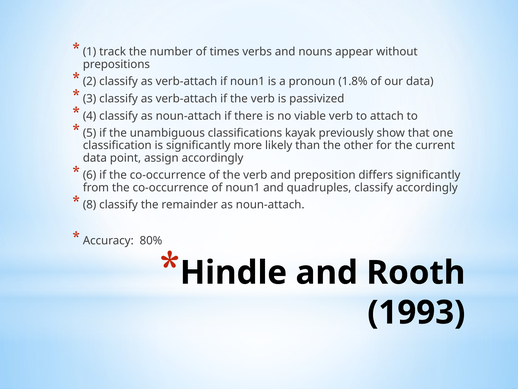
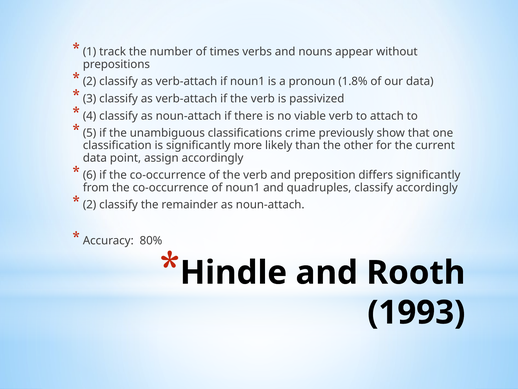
kayak: kayak -> crime
8 at (90, 205): 8 -> 2
